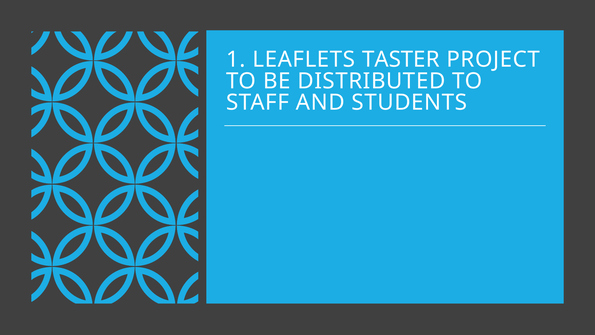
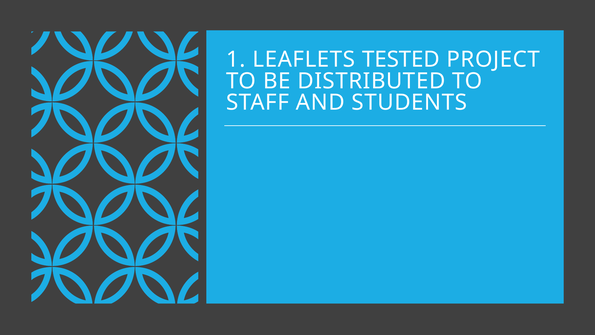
TASTER: TASTER -> TESTED
